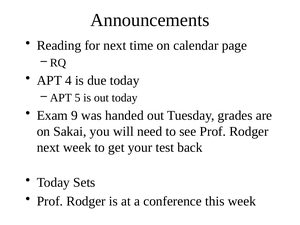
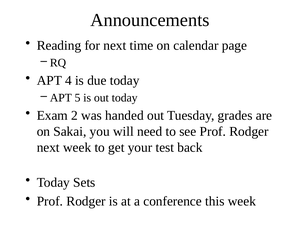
9: 9 -> 2
